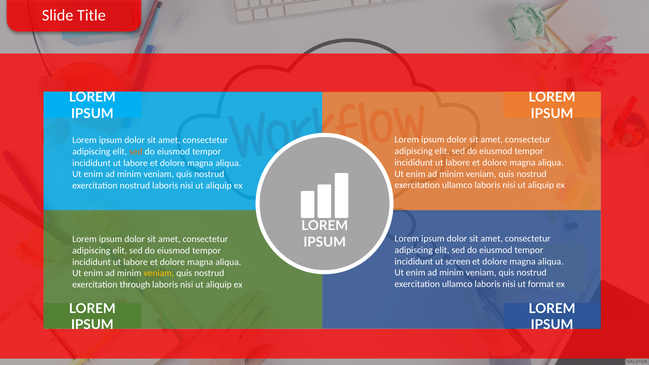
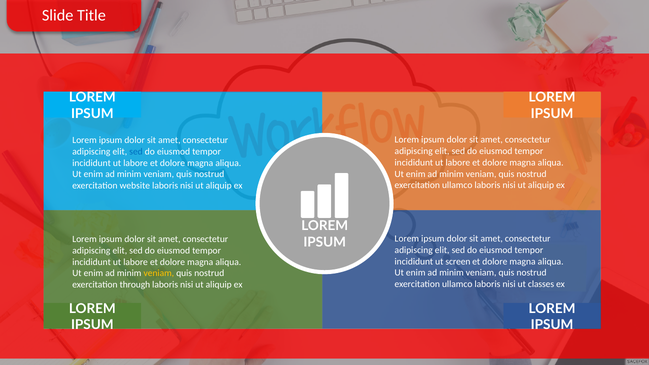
sed at (136, 152) colour: orange -> blue
exercitation nostrud: nostrud -> website
format: format -> classes
